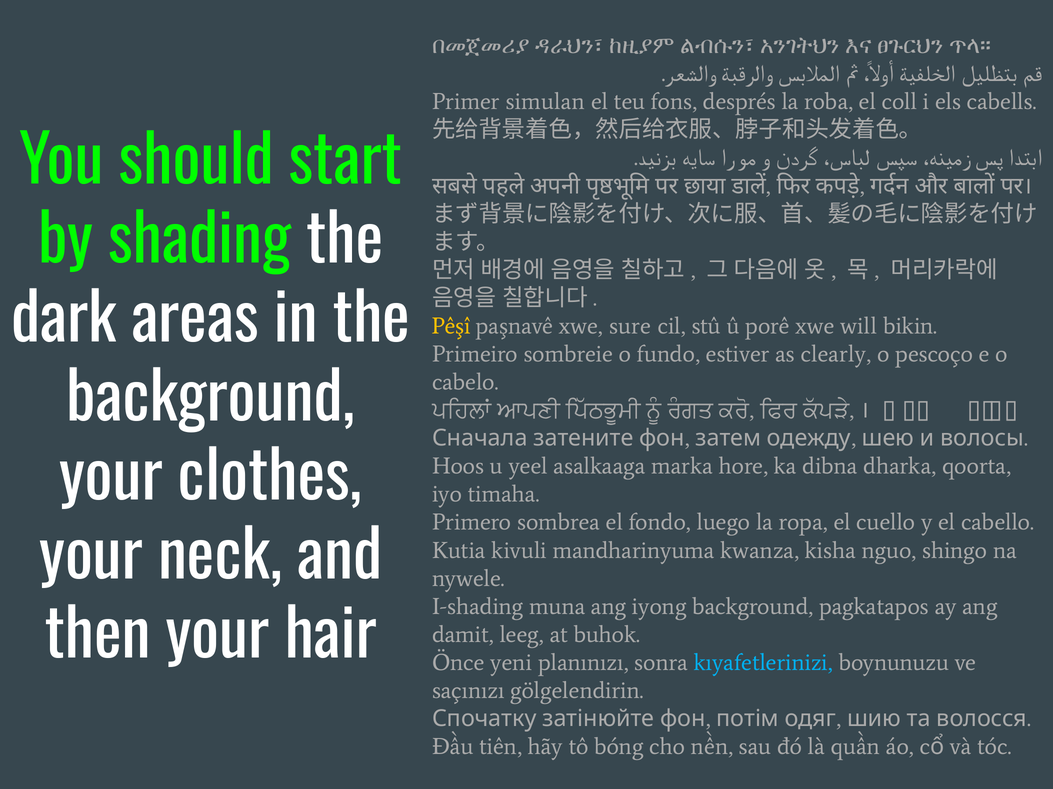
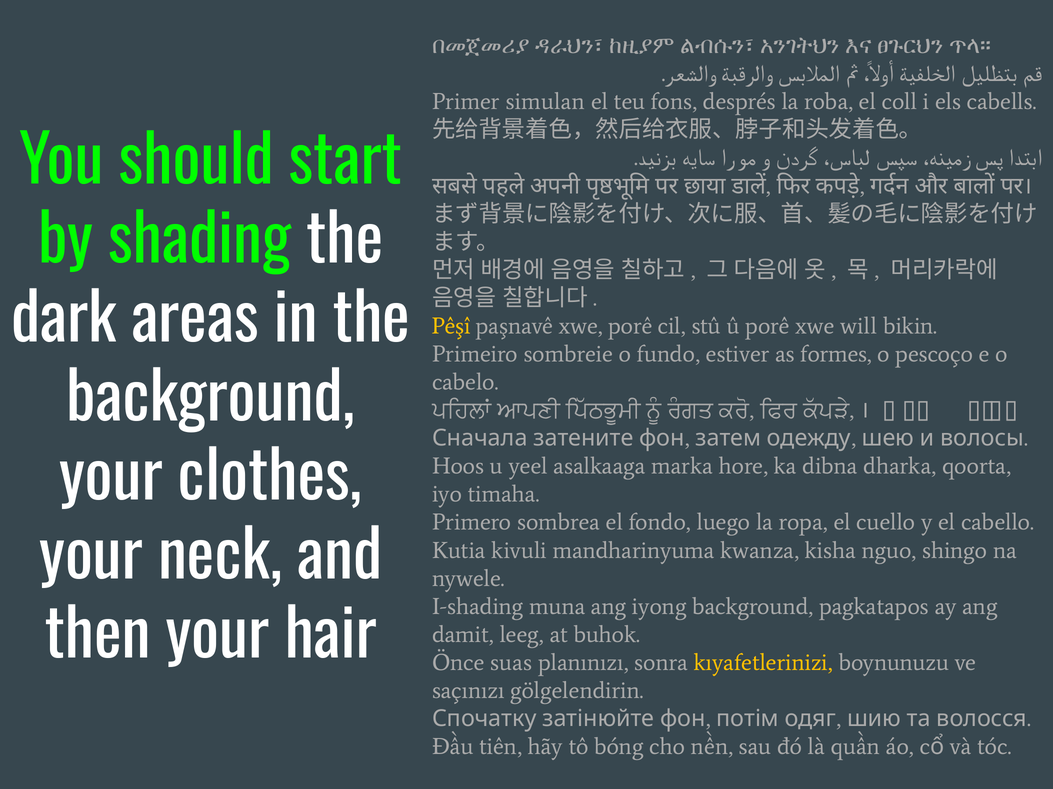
xwe sure: sure -> porê
clearly: clearly -> formes
yeni: yeni -> suas
kıyafetlerinizi colour: light blue -> yellow
